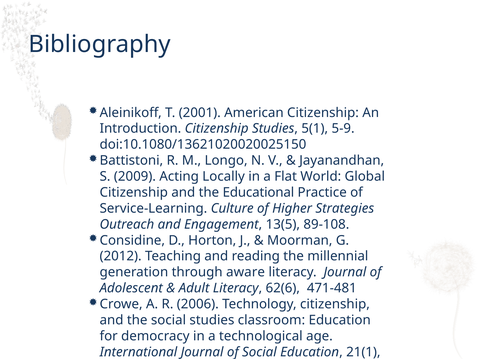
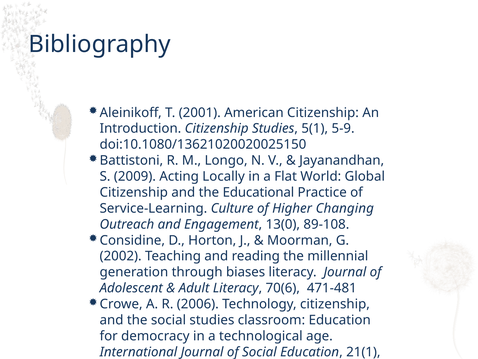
Strategies: Strategies -> Changing
13(5: 13(5 -> 13(0
2012: 2012 -> 2002
aware: aware -> biases
62(6: 62(6 -> 70(6
